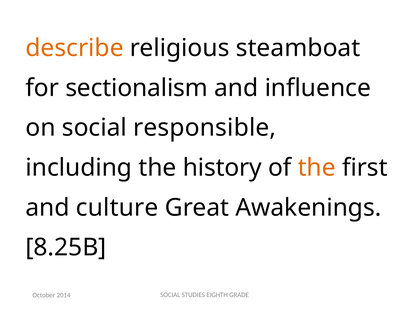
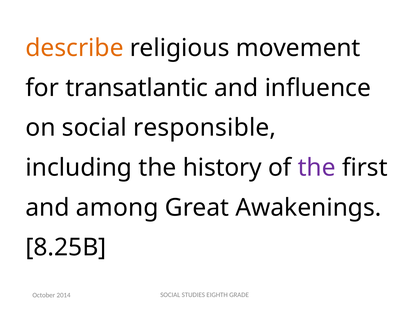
steamboat: steamboat -> movement
sectionalism: sectionalism -> transatlantic
the at (317, 168) colour: orange -> purple
culture: culture -> among
